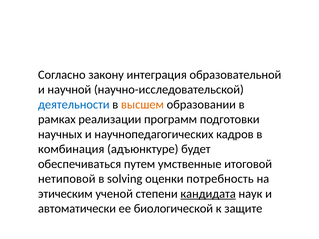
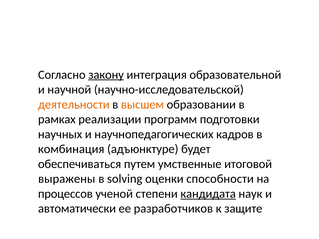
закону underline: none -> present
деятельности colour: blue -> orange
нетиповой: нетиповой -> выражены
потребность: потребность -> способности
этическим: этическим -> процессов
биологической: биологической -> разработчиков
